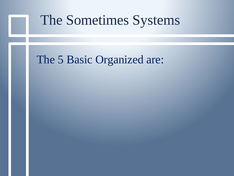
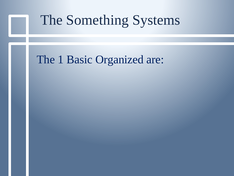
Sometimes: Sometimes -> Something
5: 5 -> 1
